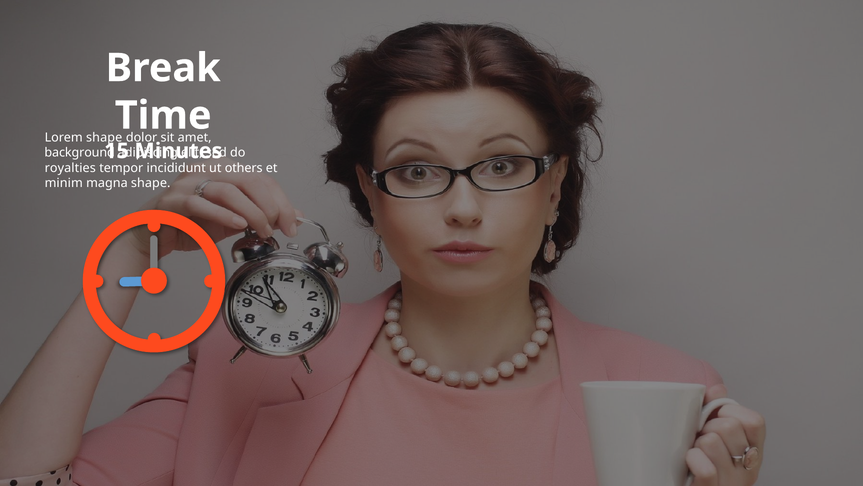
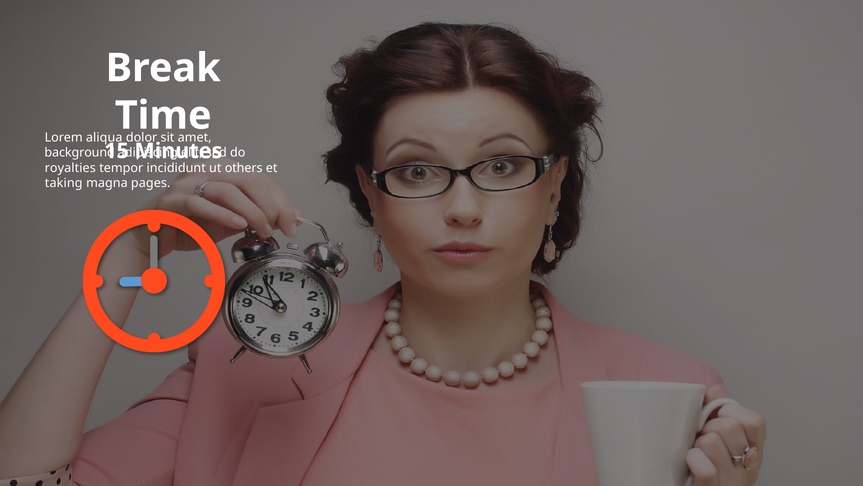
Lorem shape: shape -> aliqua
minim: minim -> taking
magna shape: shape -> pages
